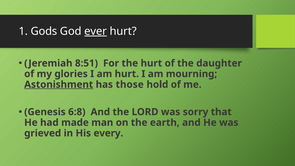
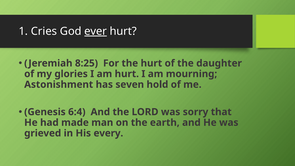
Gods: Gods -> Cries
8:51: 8:51 -> 8:25
Astonishment underline: present -> none
those: those -> seven
6:8: 6:8 -> 6:4
